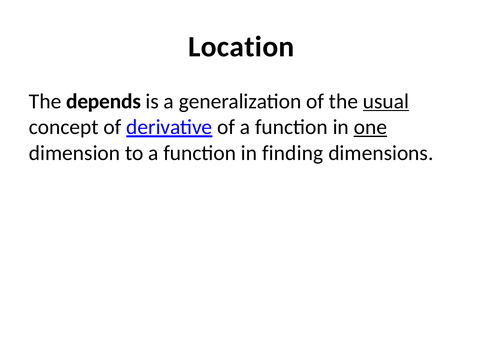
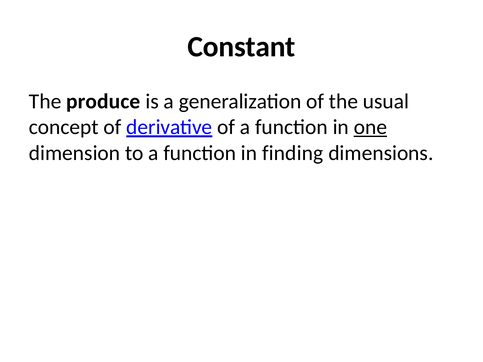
Location: Location -> Constant
depends: depends -> produce
usual underline: present -> none
